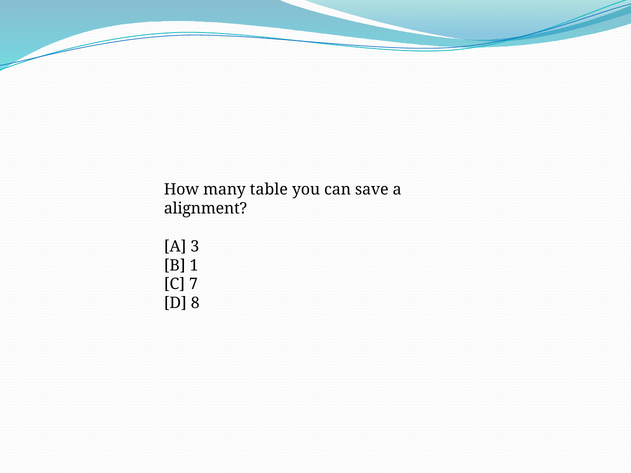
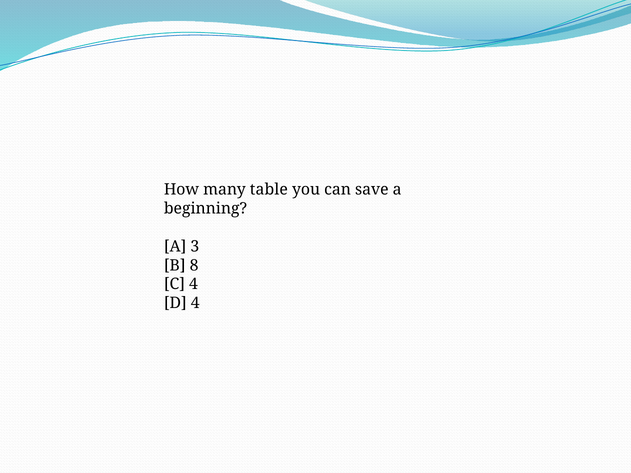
alignment: alignment -> beginning
1: 1 -> 8
C 7: 7 -> 4
D 8: 8 -> 4
